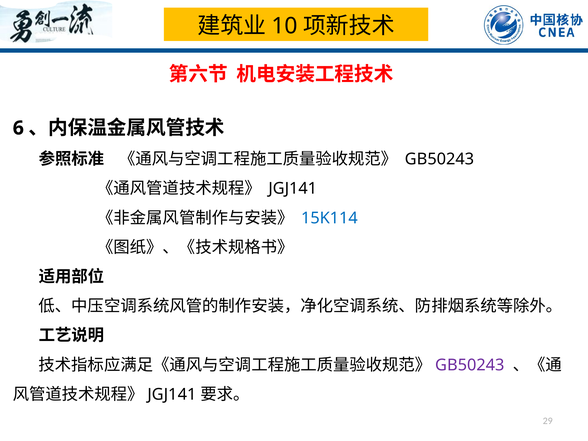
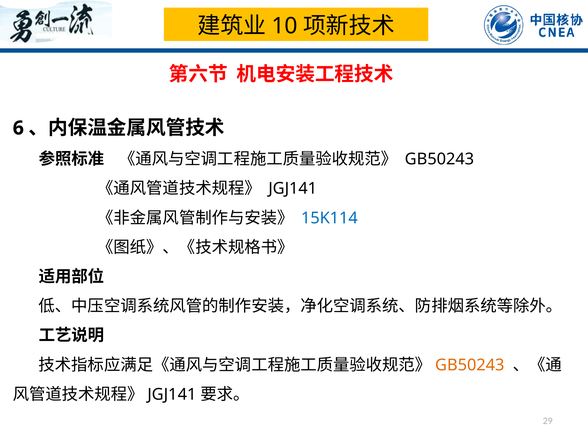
GB50243 at (470, 365) colour: purple -> orange
